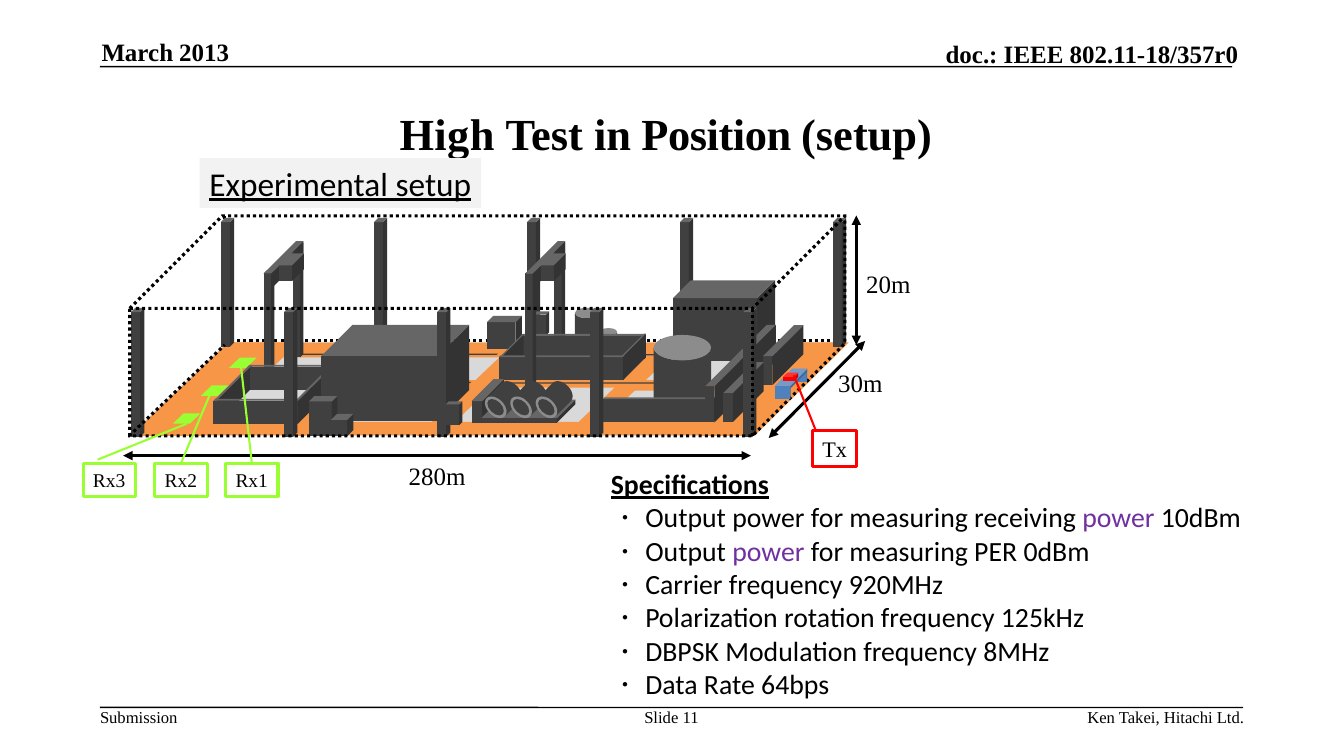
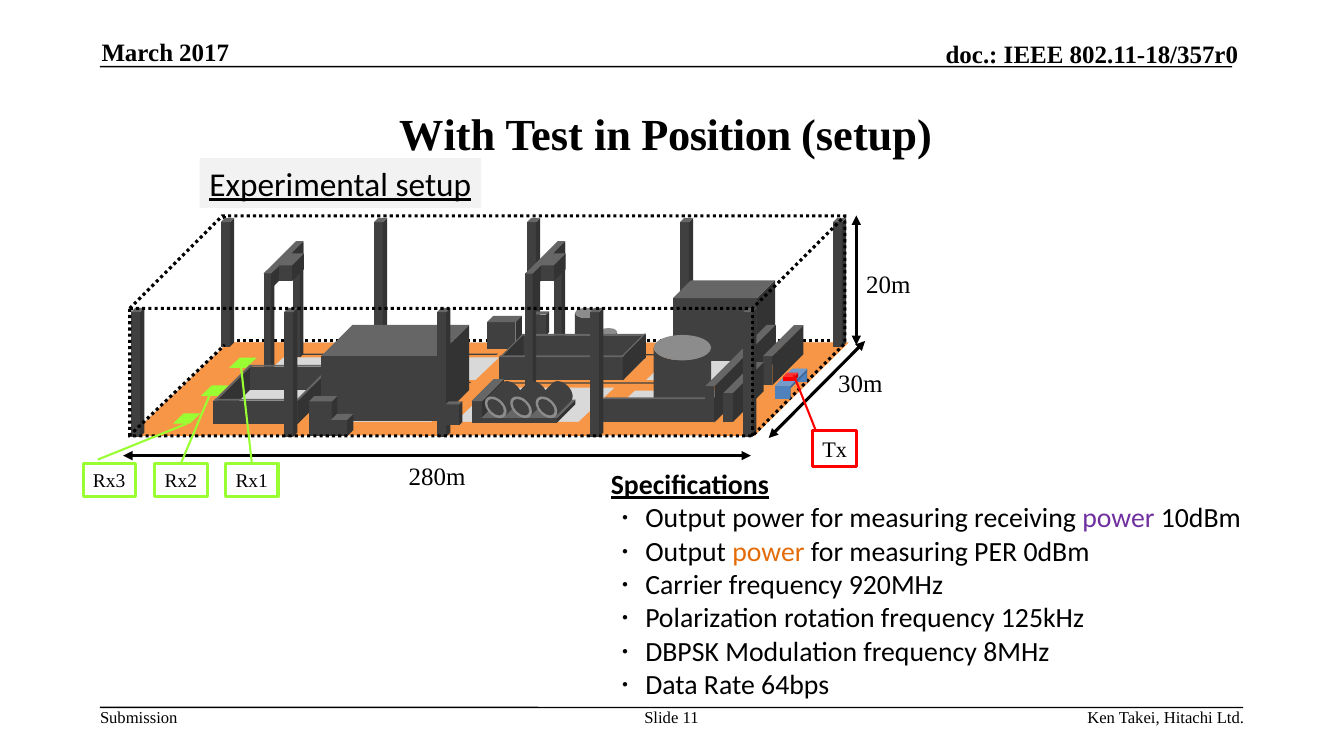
2013: 2013 -> 2017
High: High -> With
power at (768, 552) colour: purple -> orange
